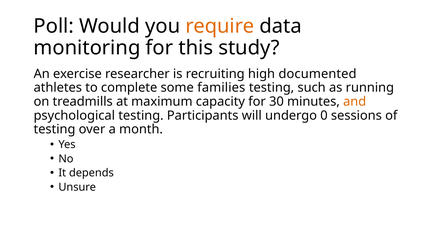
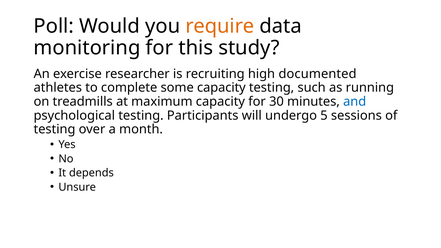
some families: families -> capacity
and colour: orange -> blue
0: 0 -> 5
